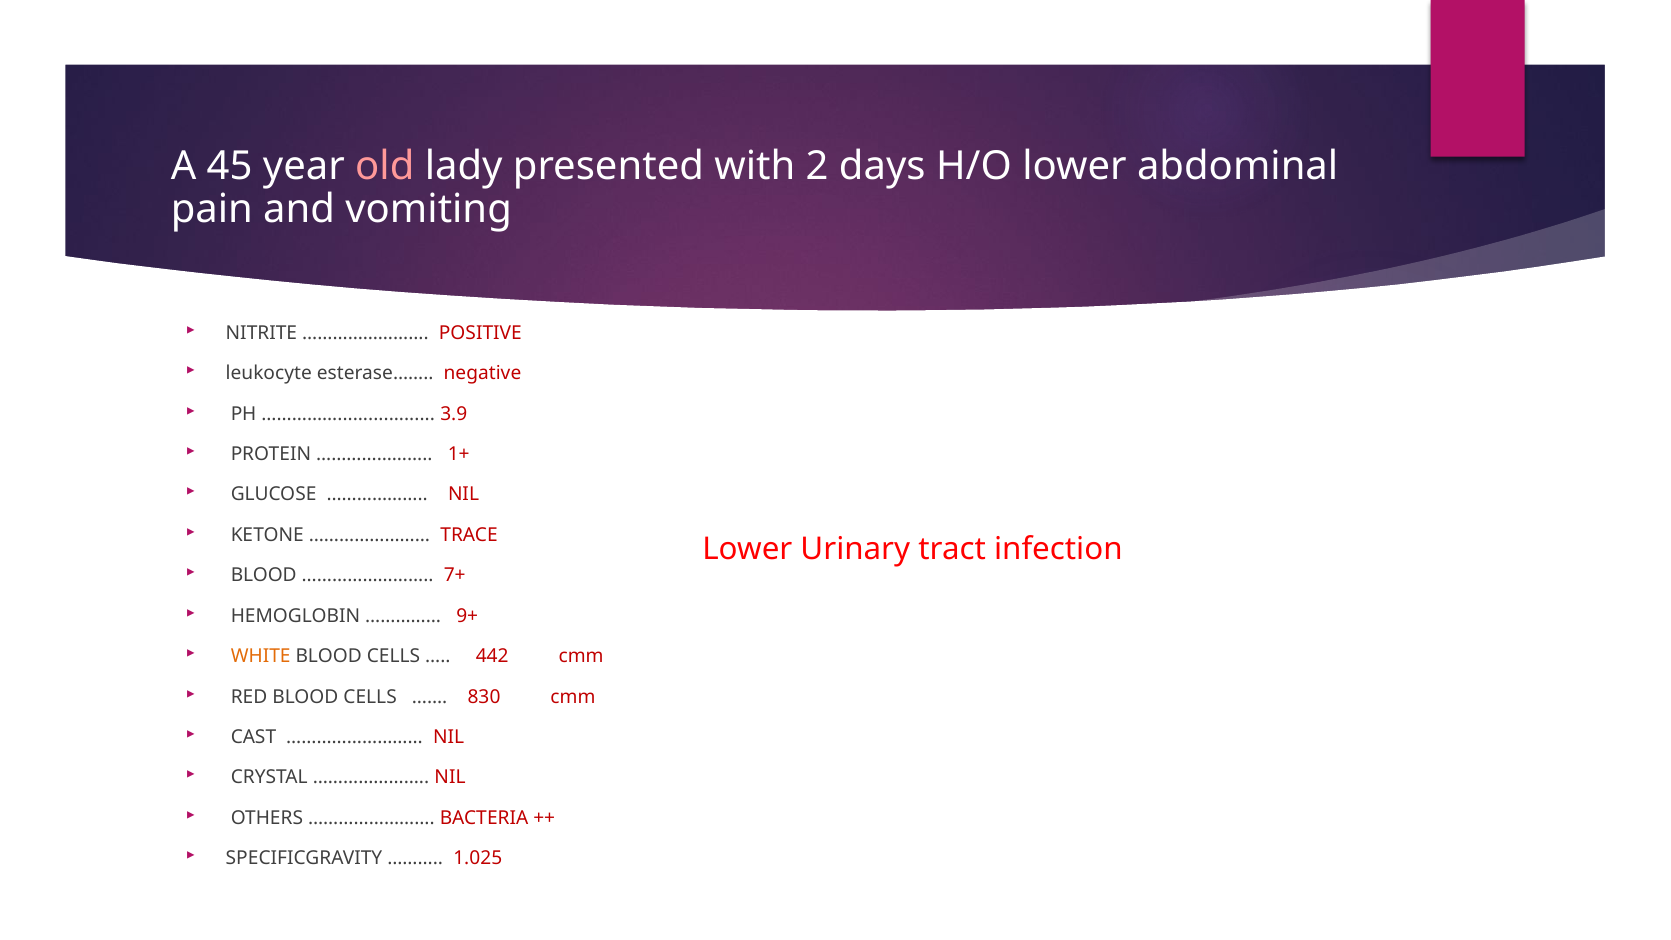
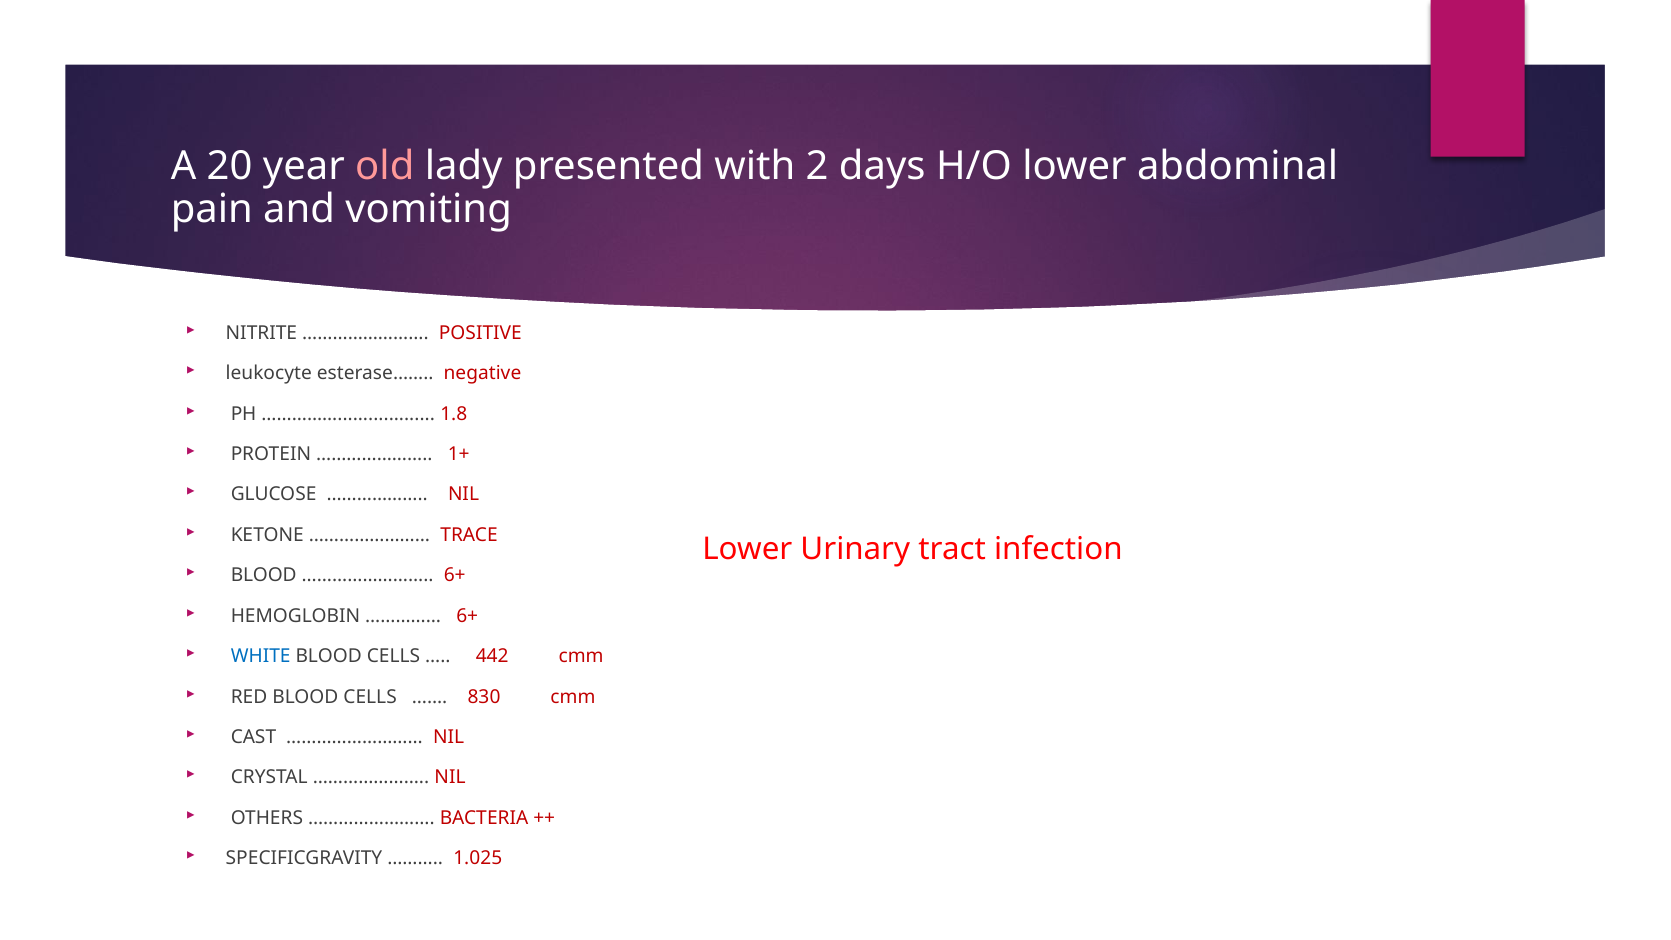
45: 45 -> 20
3.9: 3.9 -> 1.8
7+ at (455, 575): 7+ -> 6+
9+ at (467, 616): 9+ -> 6+
WHITE colour: orange -> blue
